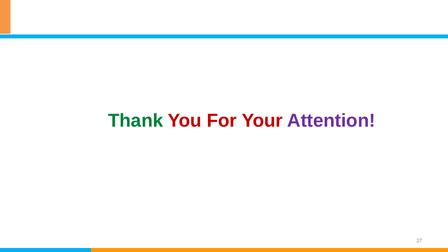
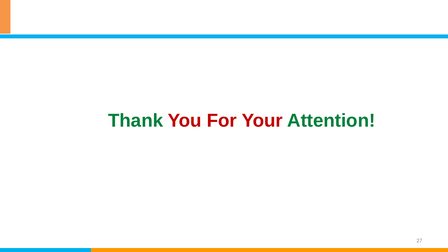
Attention colour: purple -> green
